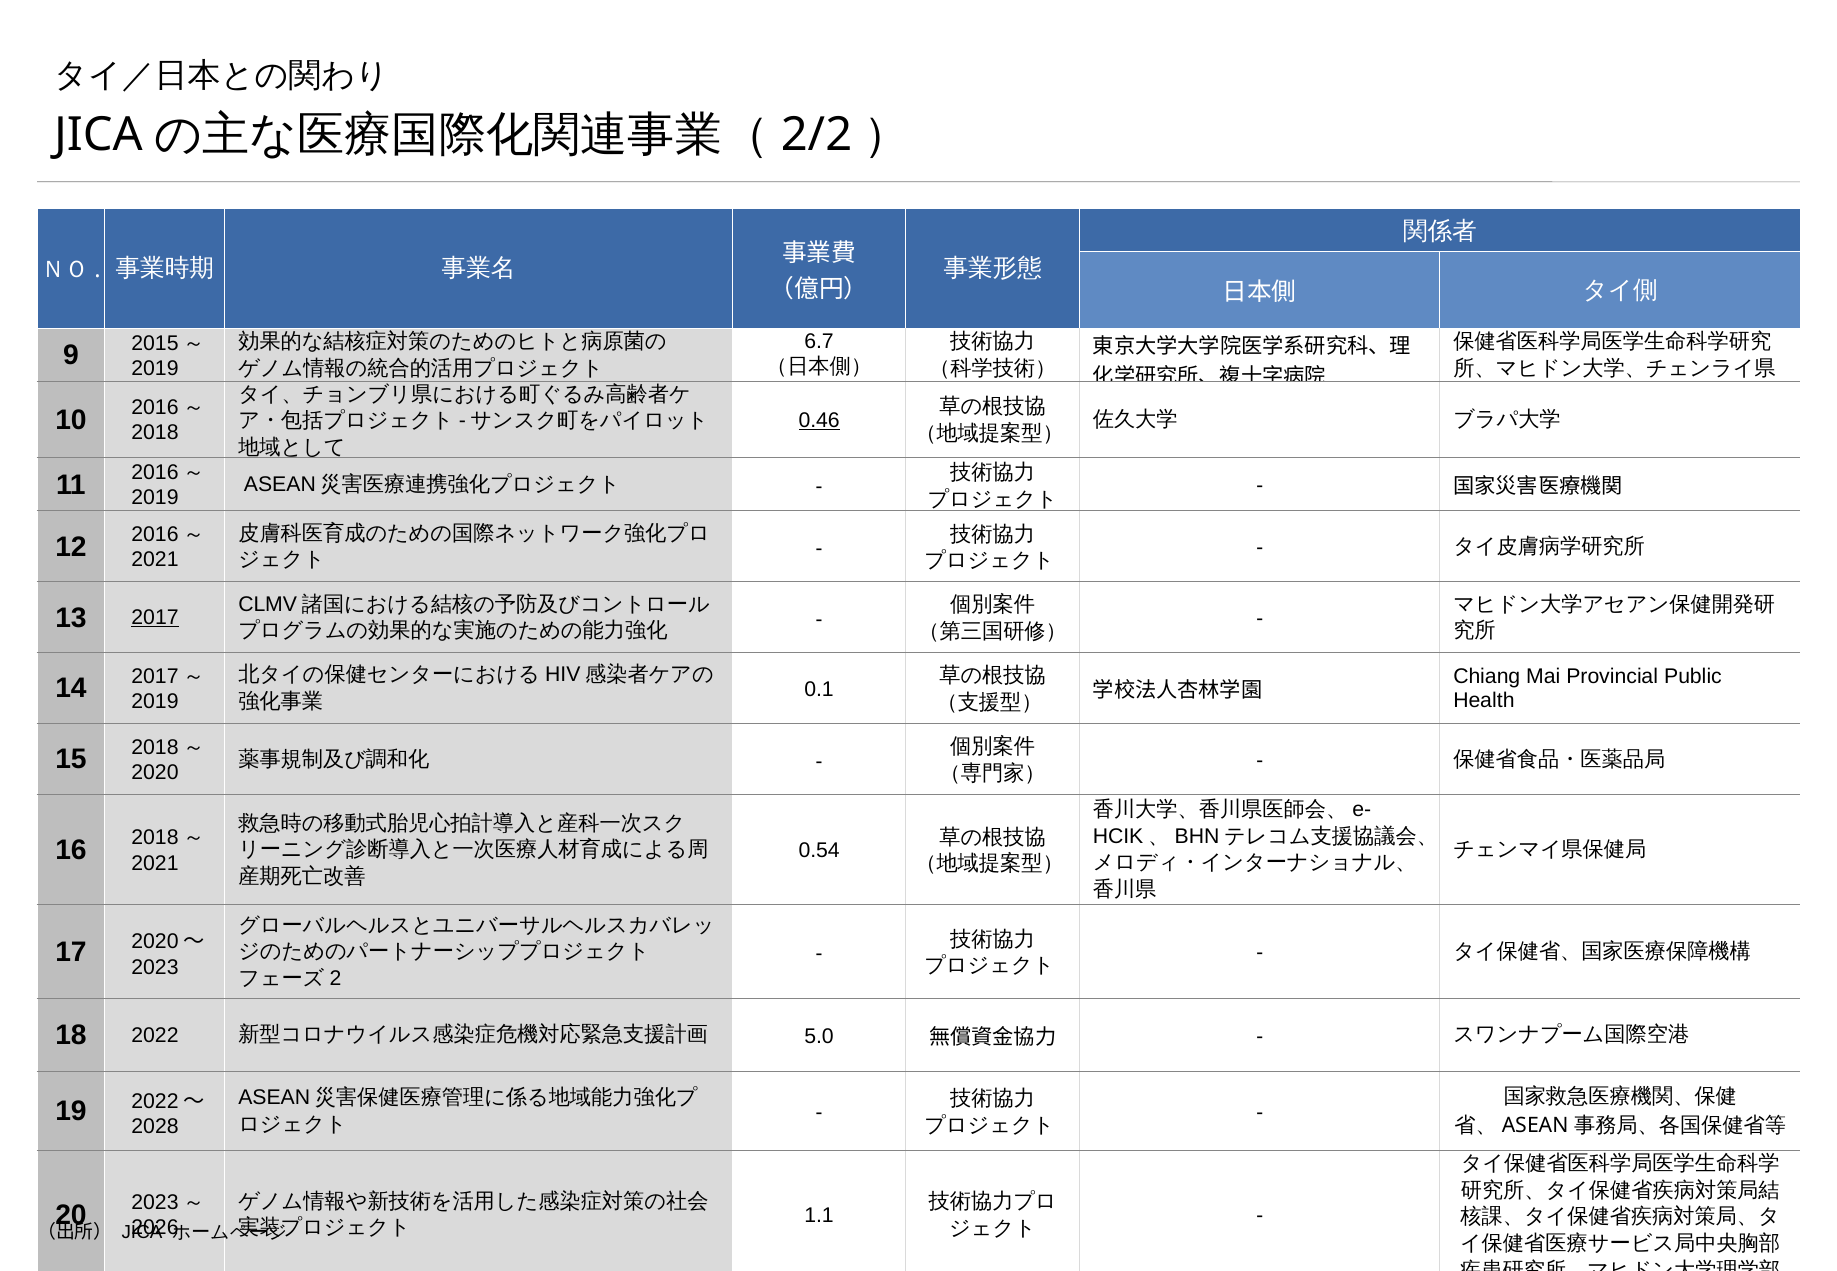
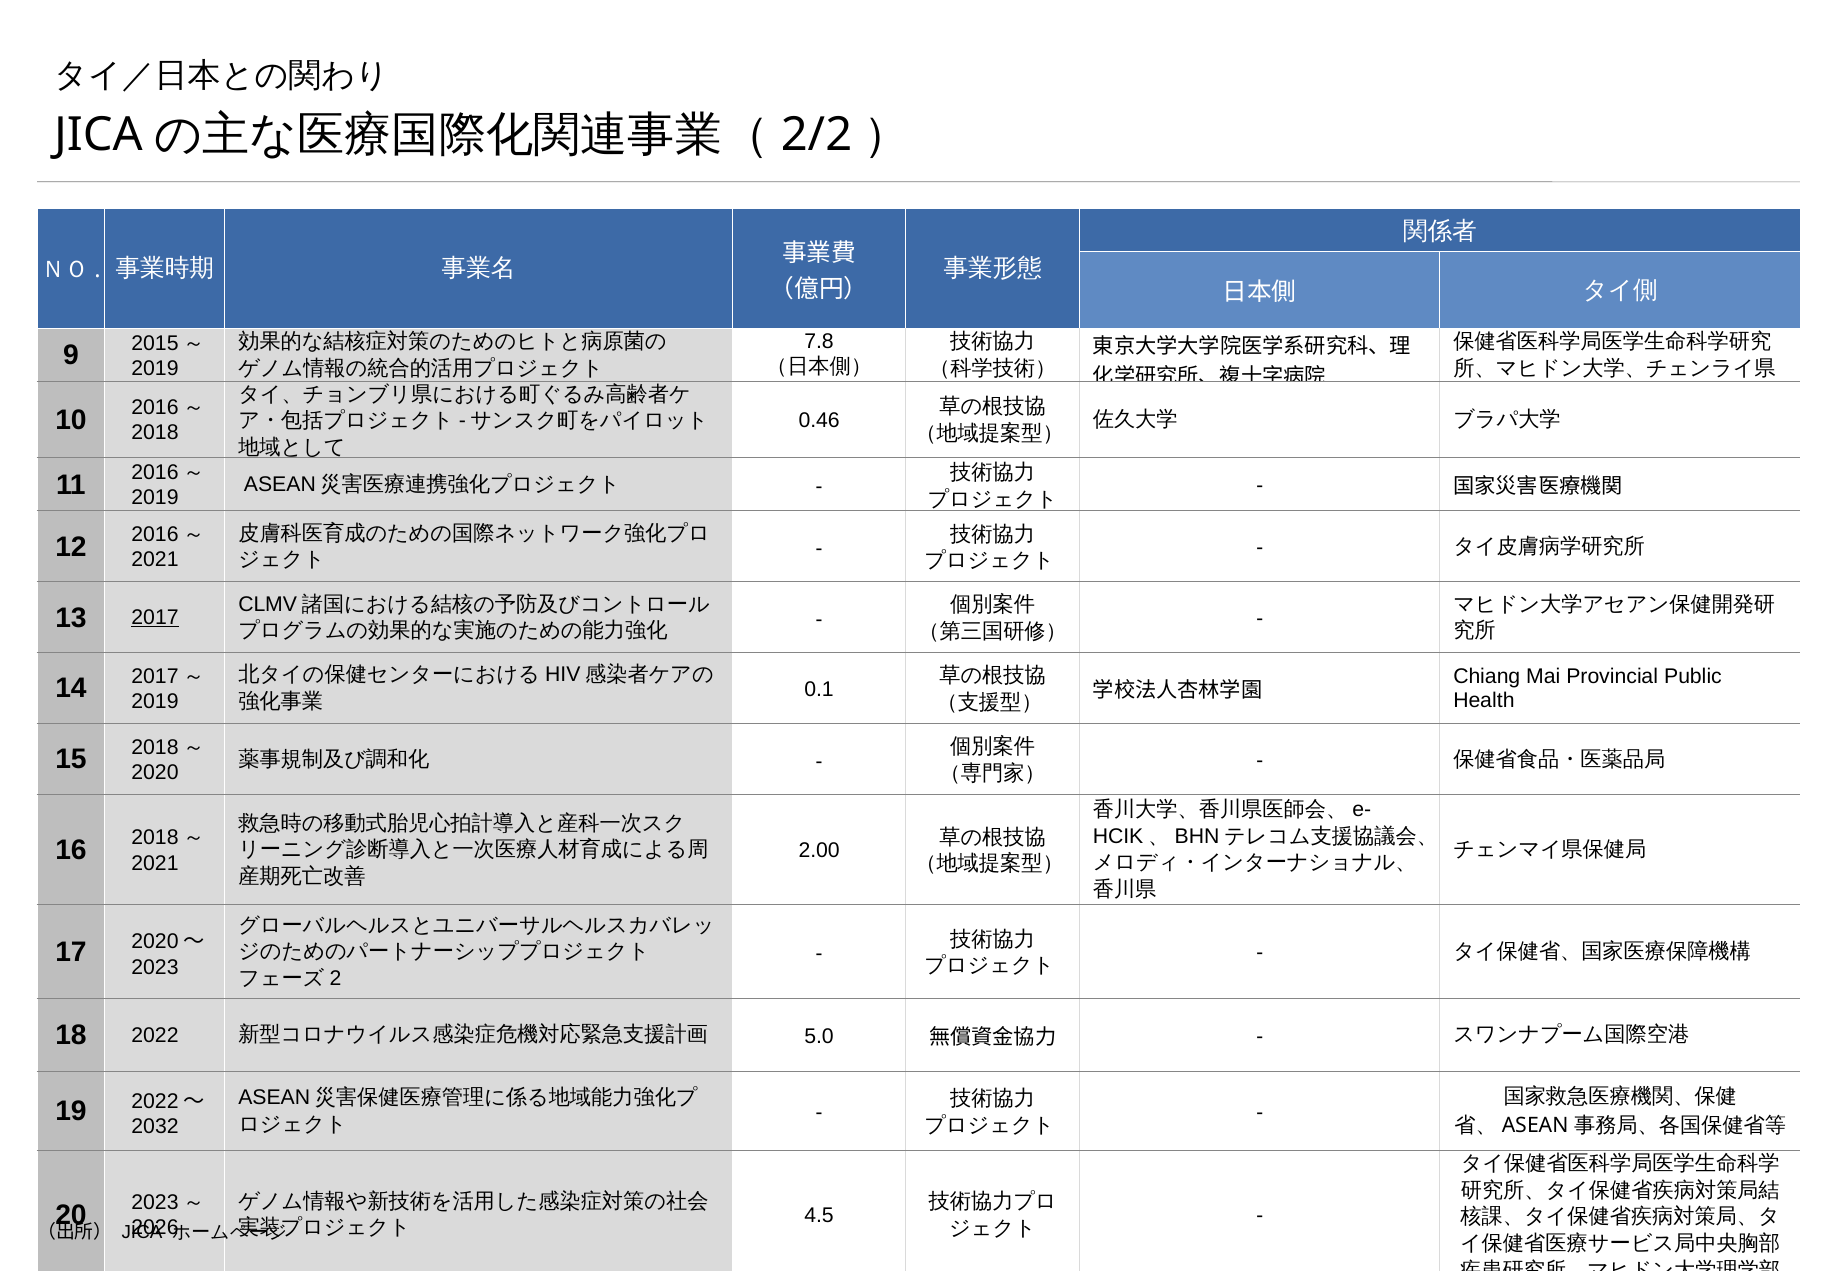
6.7: 6.7 -> 7.8
0.46 underline: present -> none
0.54: 0.54 -> 2.00
2028: 2028 -> 2032
1.1: 1.1 -> 4.5
